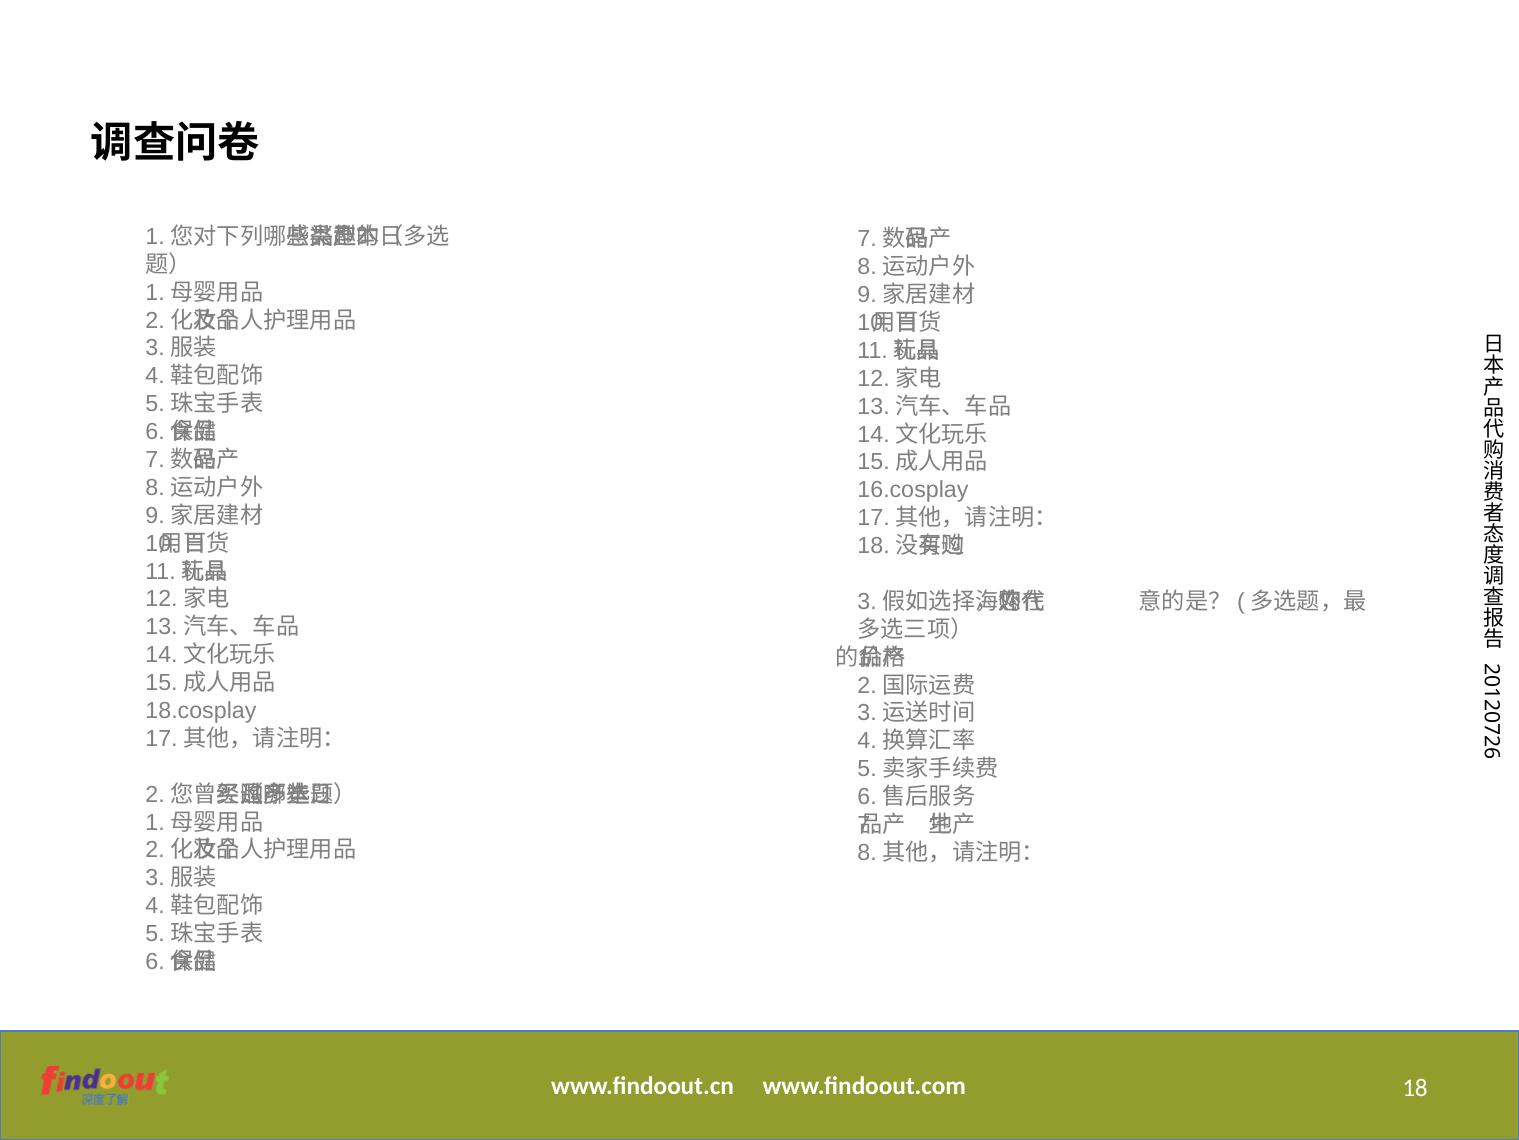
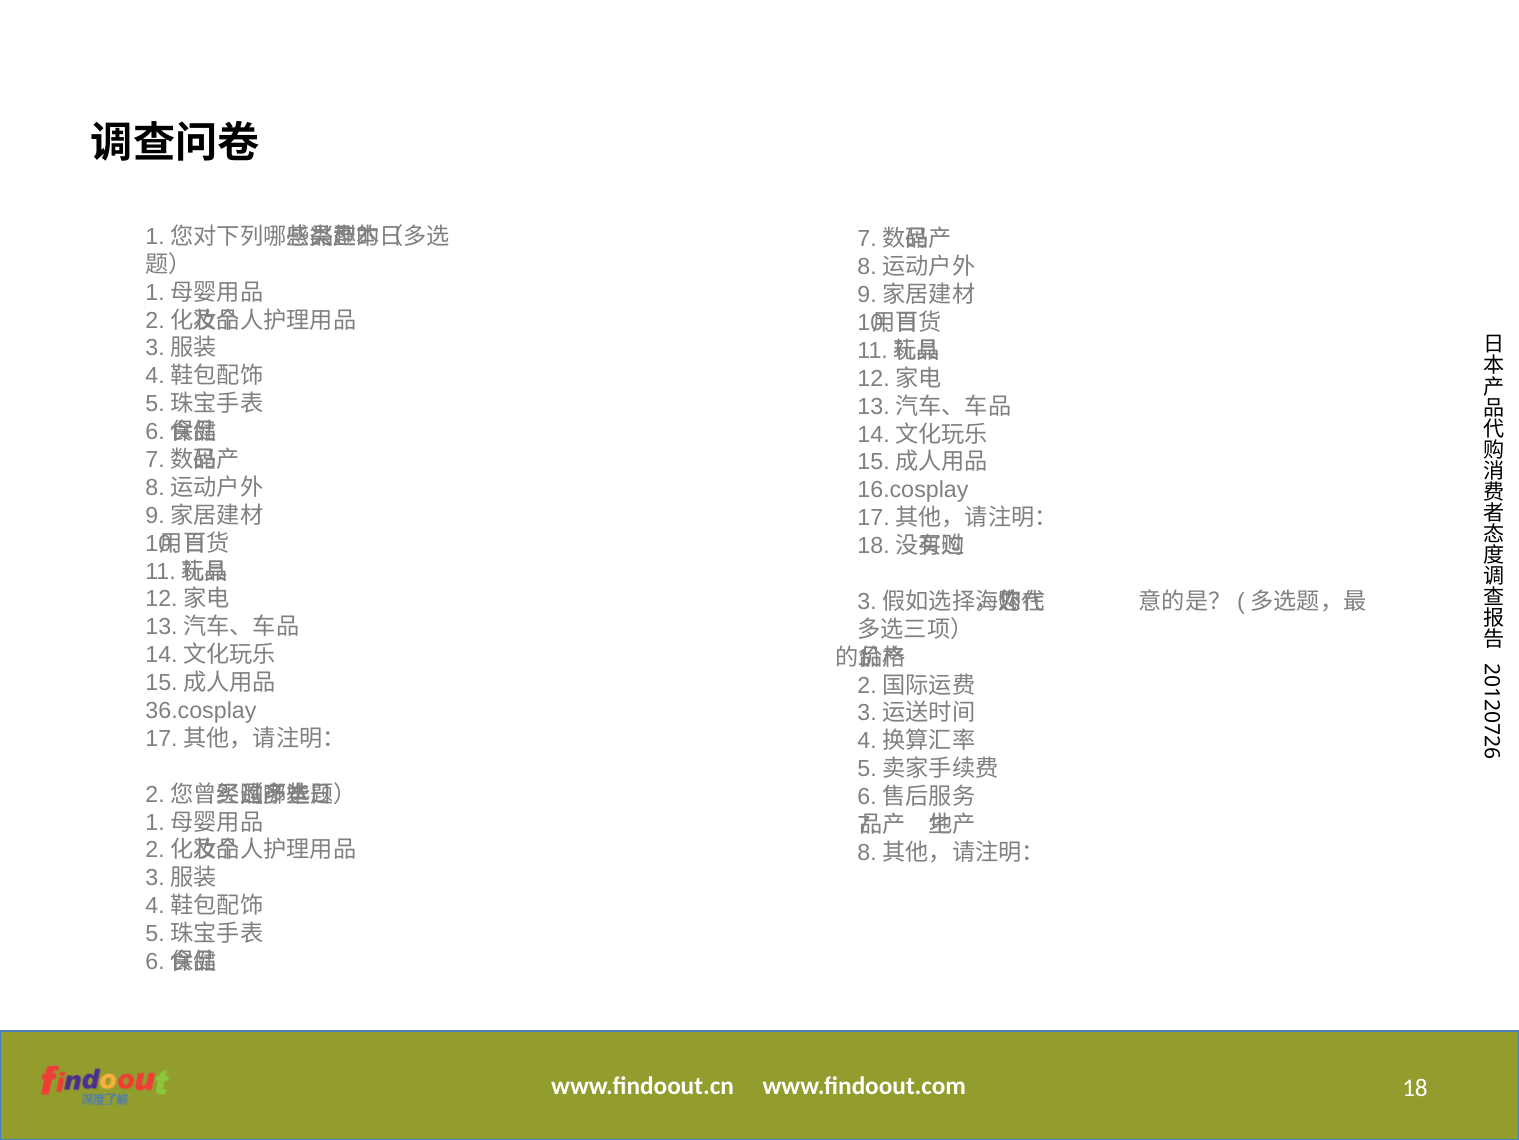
18.cosplay: 18.cosplay -> 36.cosplay
